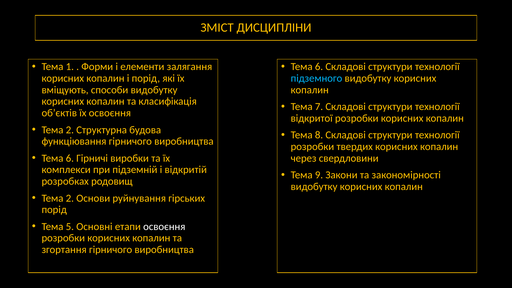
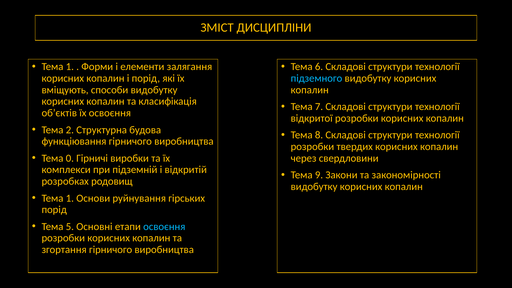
6 at (70, 158): 6 -> 0
2 at (70, 198): 2 -> 1
освоєння at (164, 227) colour: white -> light blue
